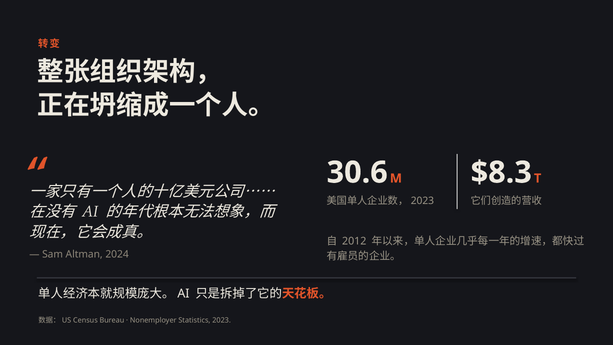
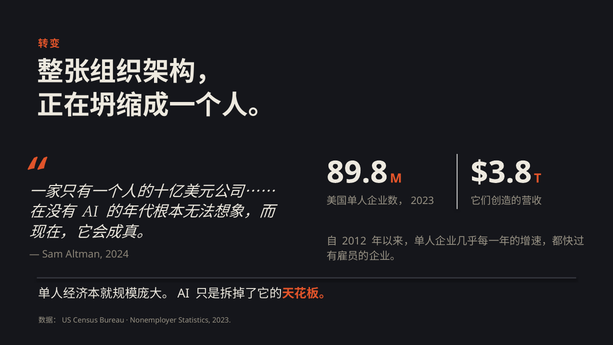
30.6: 30.6 -> 89.8
$8.3: $8.3 -> $3.8
